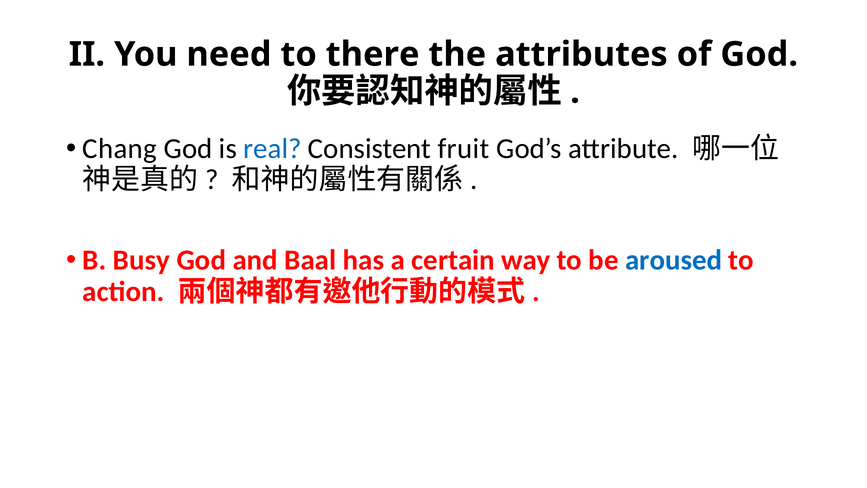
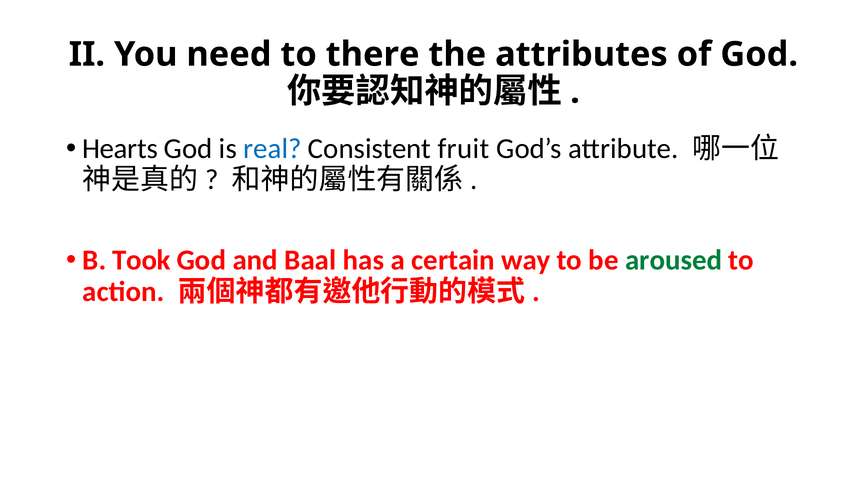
Chang: Chang -> Hearts
Busy: Busy -> Took
aroused colour: blue -> green
